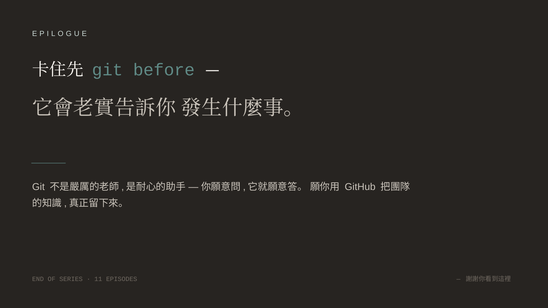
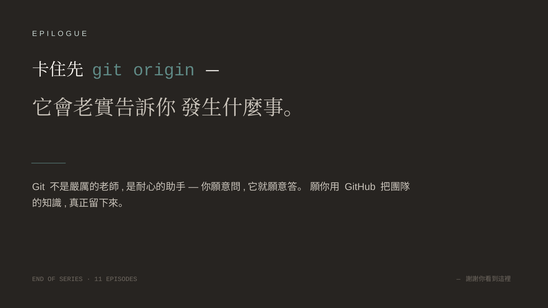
before: before -> origin
